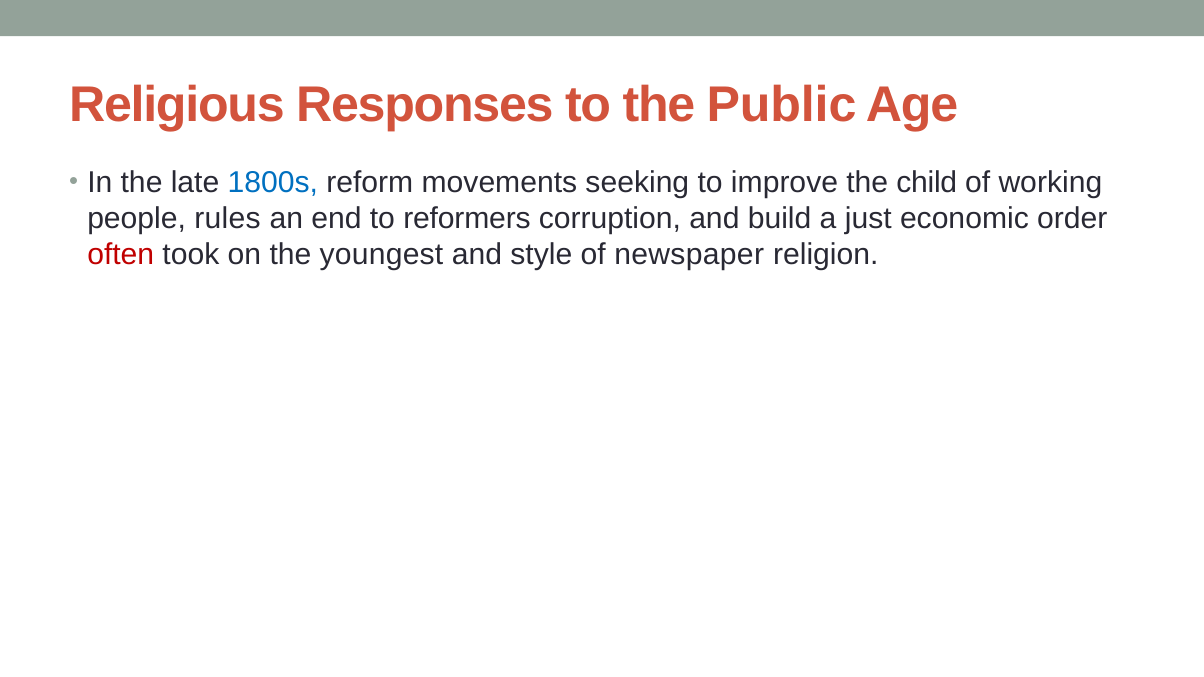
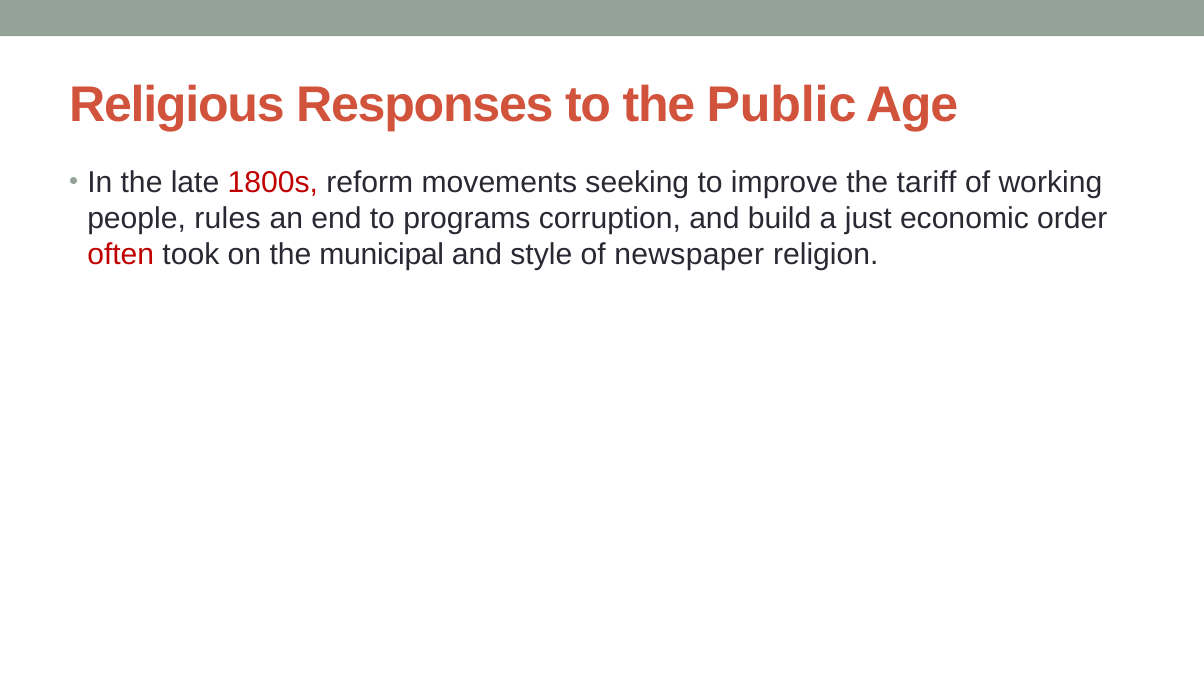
1800s colour: blue -> red
child: child -> tariff
reformers: reformers -> programs
youngest: youngest -> municipal
